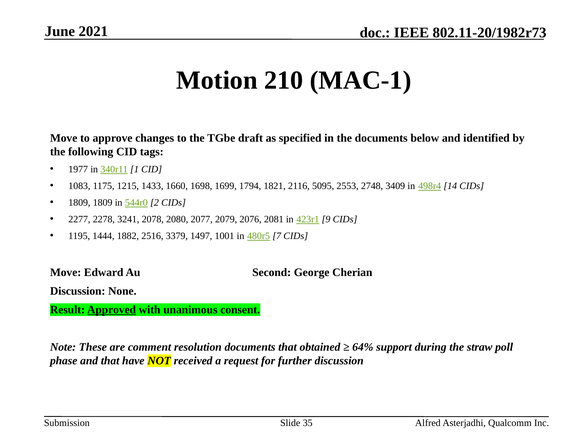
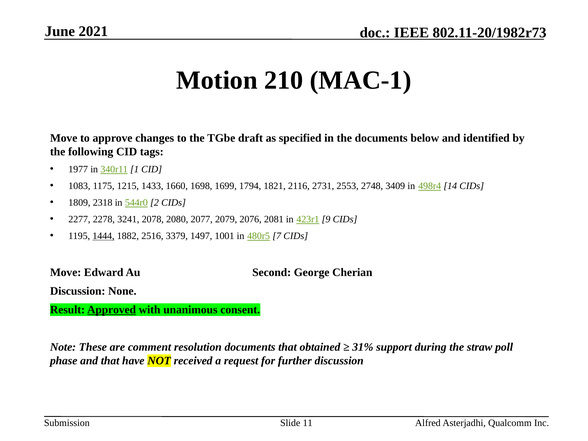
5095: 5095 -> 2731
1809 1809: 1809 -> 2318
1444 underline: none -> present
64%: 64% -> 31%
35: 35 -> 11
